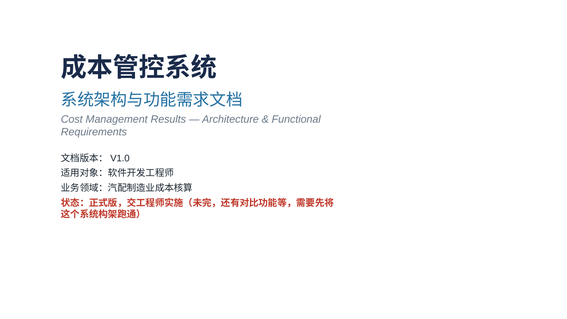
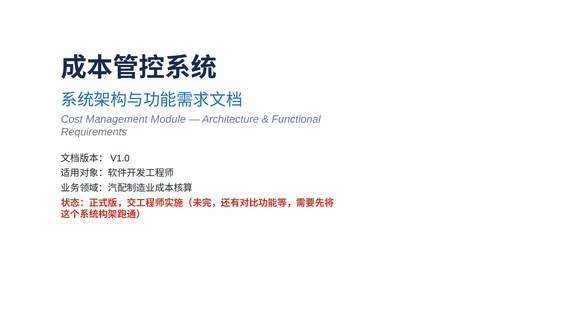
Results: Results -> Module
